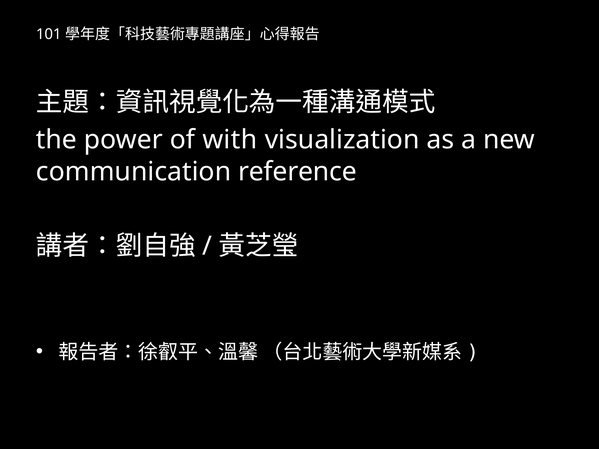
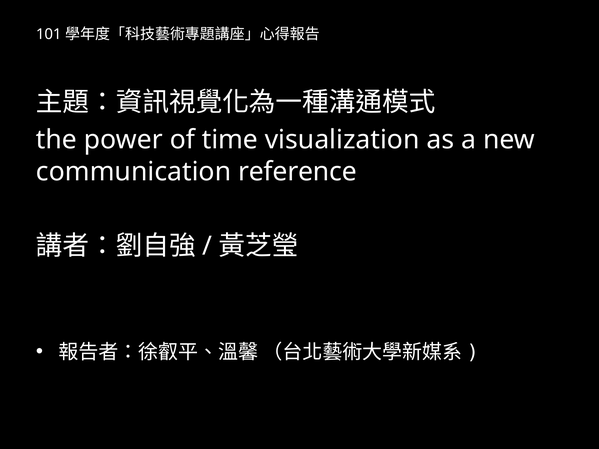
with: with -> time
